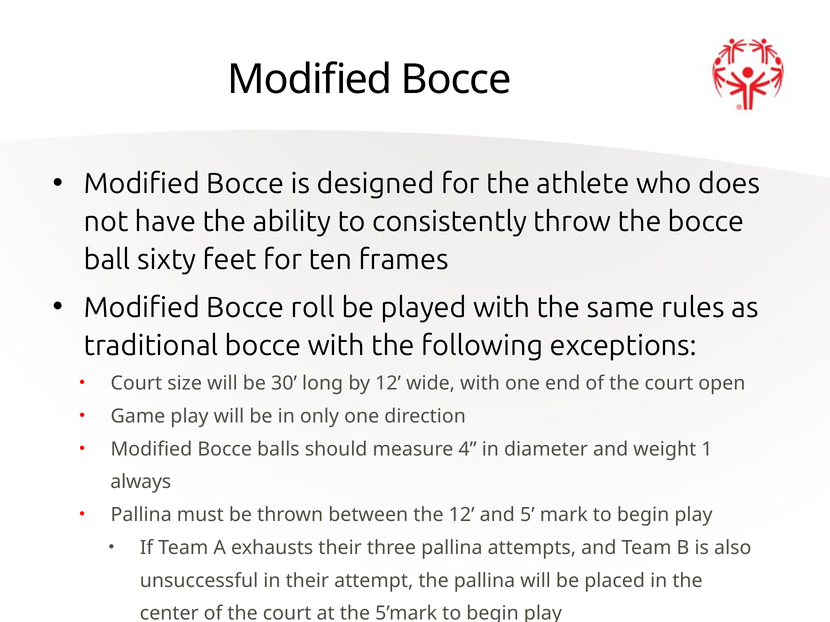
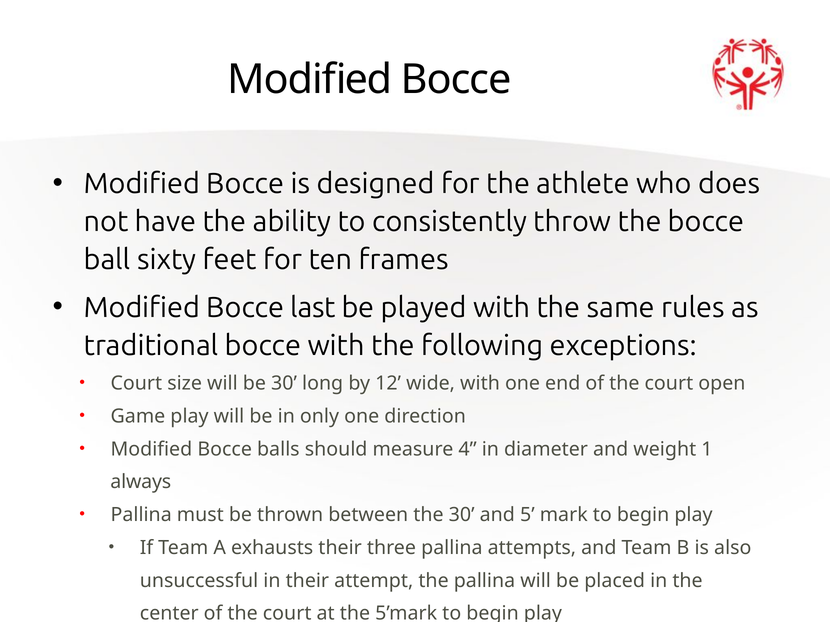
roll: roll -> last
the 12: 12 -> 30
